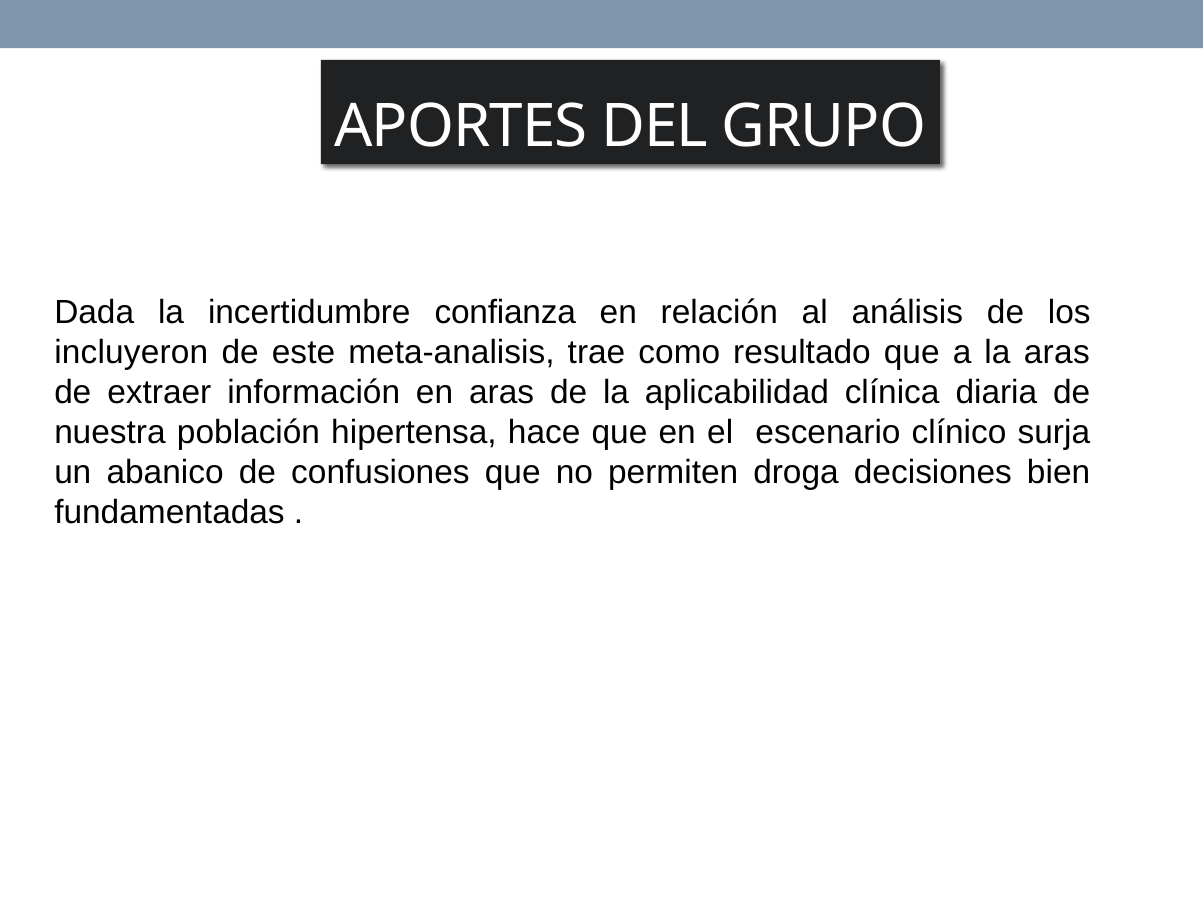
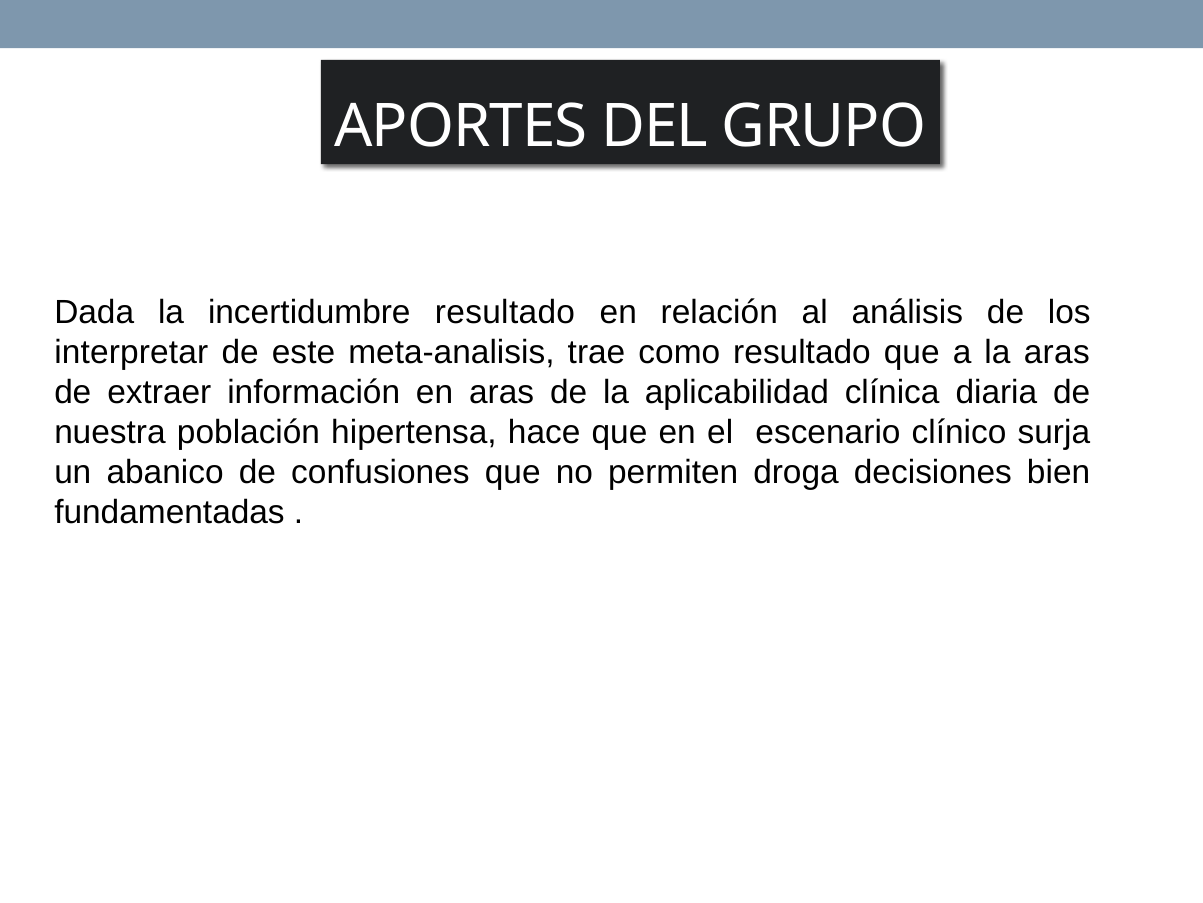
incertidumbre confianza: confianza -> resultado
incluyeron: incluyeron -> interpretar
